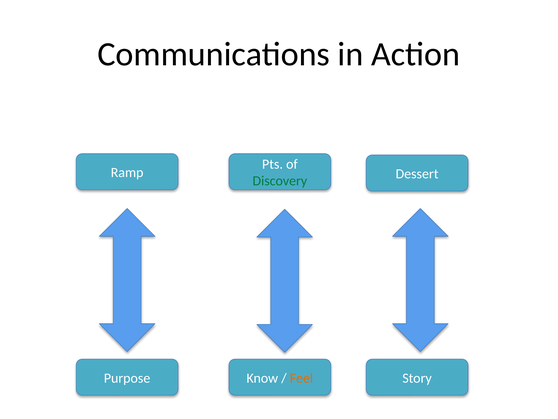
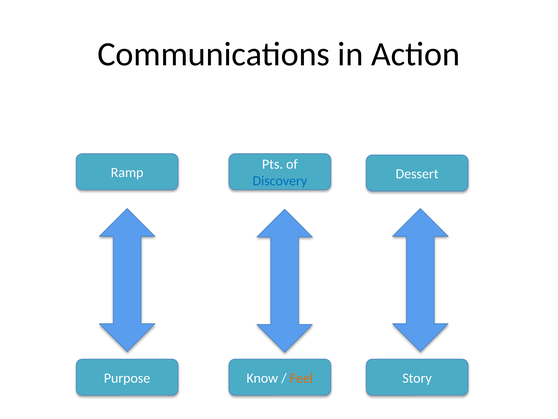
Discovery colour: green -> blue
